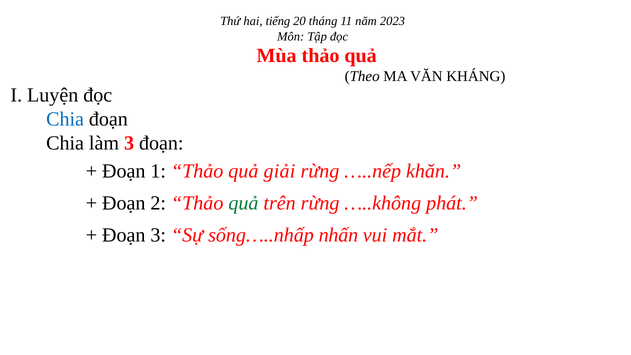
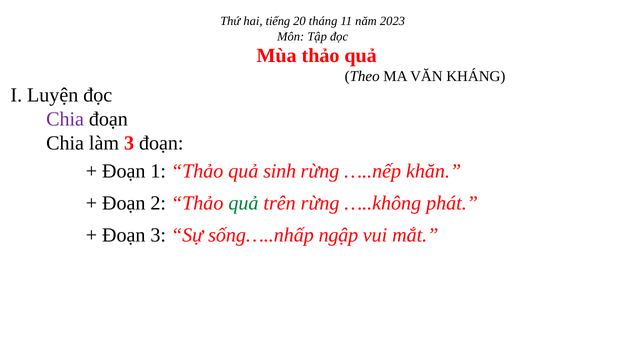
Chia at (65, 119) colour: blue -> purple
giải: giải -> sinh
nhấn: nhấn -> ngập
